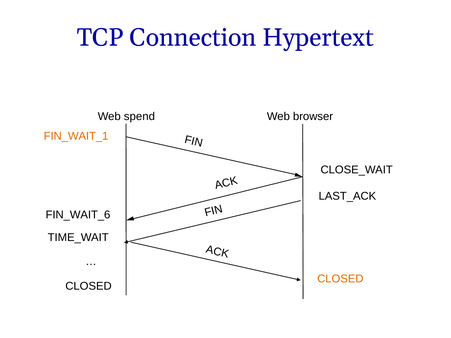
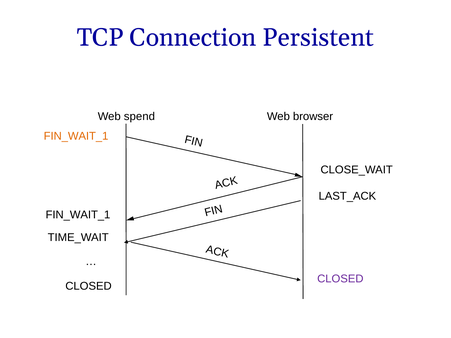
Hypertext: Hypertext -> Persistent
FIN_WAIT_6 at (78, 215): FIN_WAIT_6 -> FIN_WAIT_1
CLOSED at (340, 279) colour: orange -> purple
